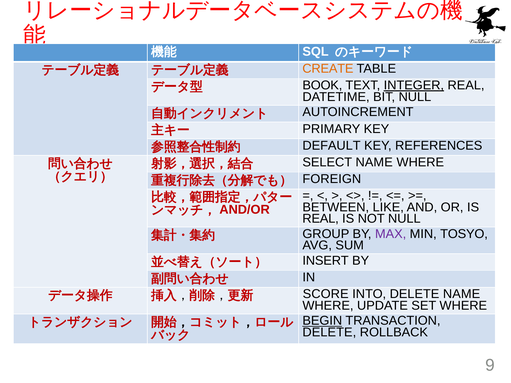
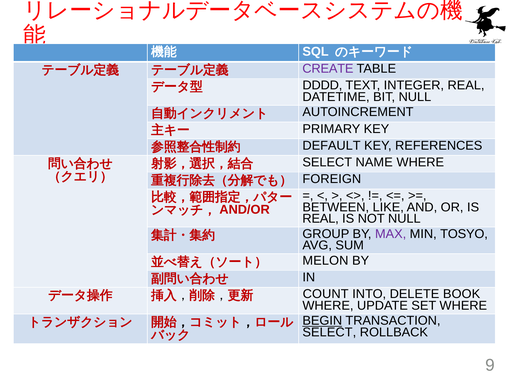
CREATE colour: orange -> purple
BOOK: BOOK -> DDDD
INTEGER underline: present -> none
INSERT: INSERT -> MELON
SCORE: SCORE -> COUNT
DELETE NAME: NAME -> BOOK
DELETE at (329, 332): DELETE -> SELECT
